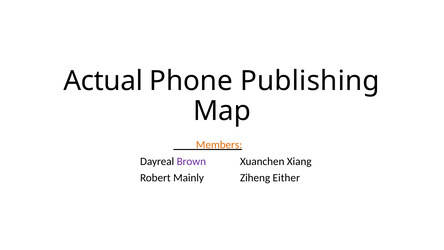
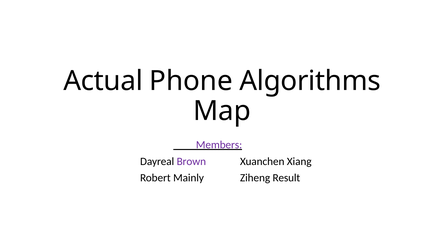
Publishing: Publishing -> Algorithms
Members colour: orange -> purple
Either: Either -> Result
